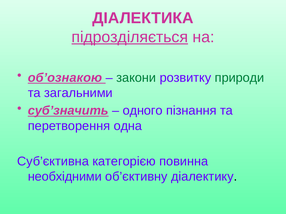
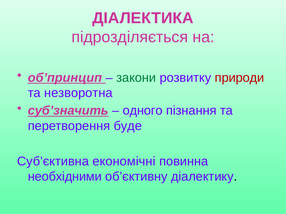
підрозділяється underline: present -> none
об’ознакою: об’ознакою -> об’принцип
природи colour: green -> red
загальними: загальними -> незворотна
одна: одна -> буде
категорією: категорією -> економічні
